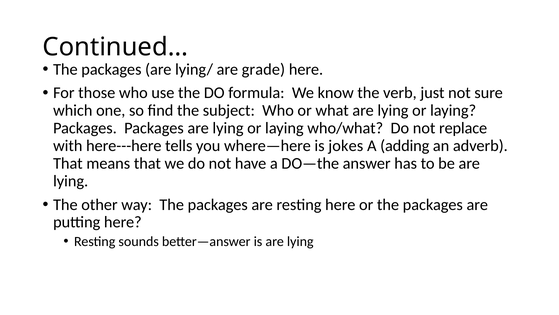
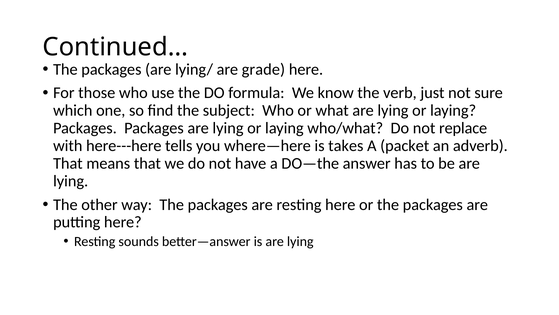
jokes: jokes -> takes
adding: adding -> packet
